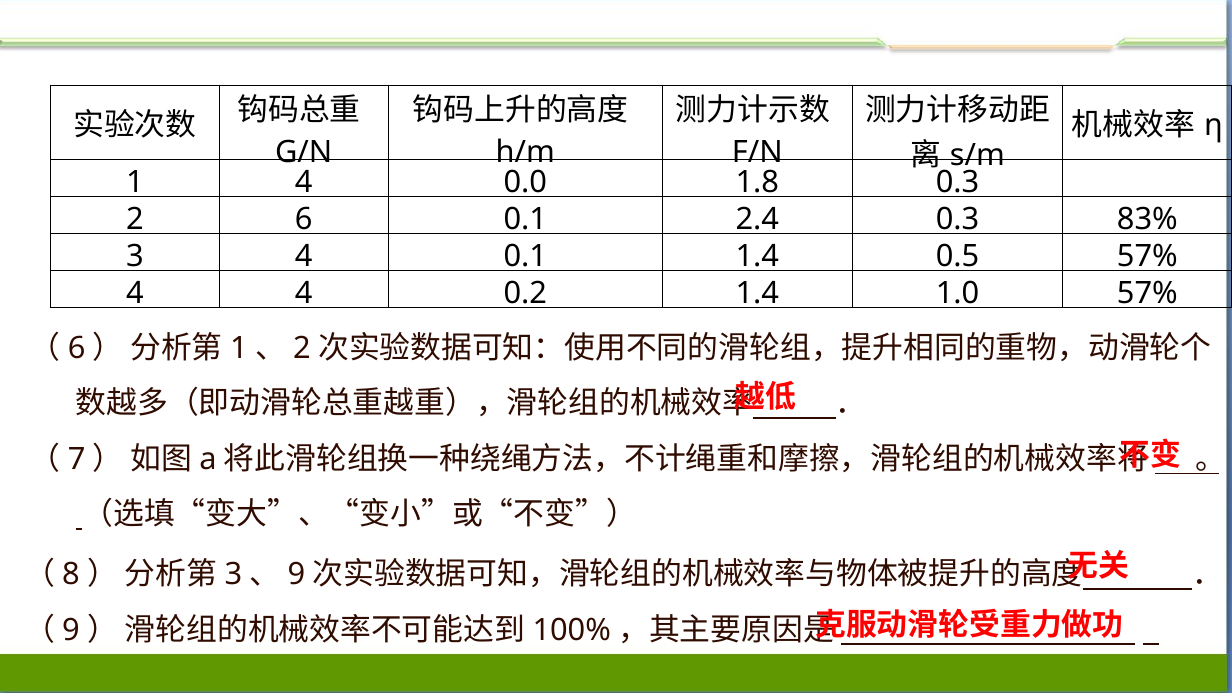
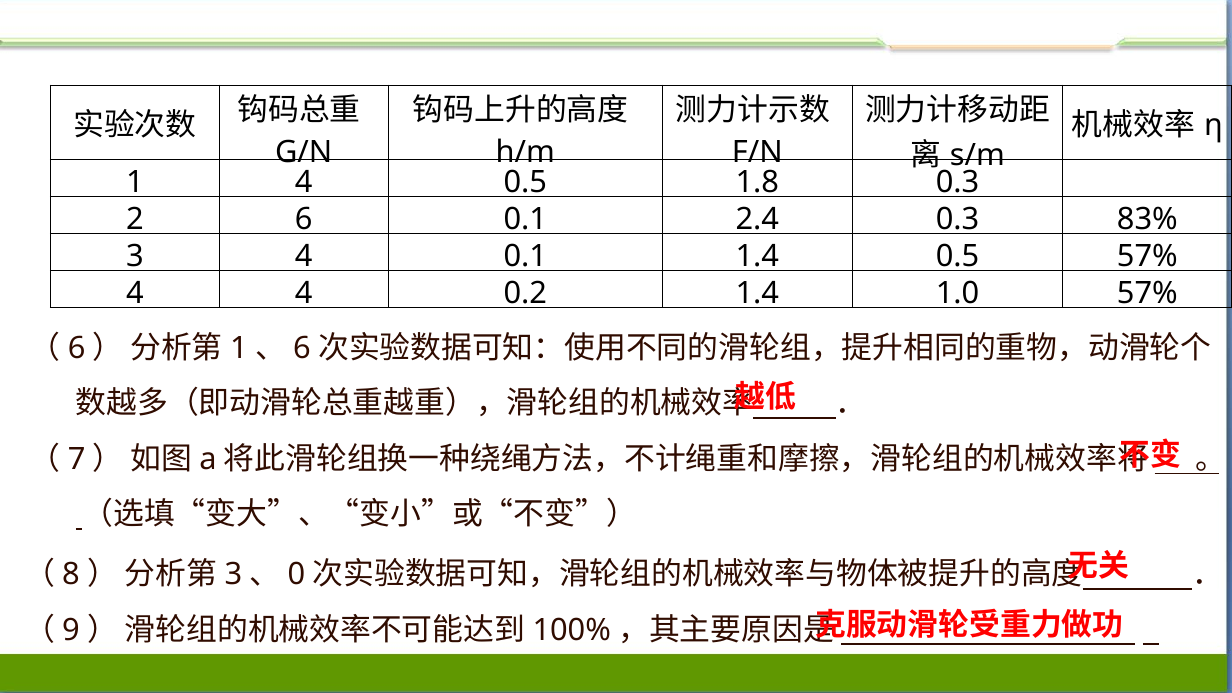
4 0.0: 0.0 -> 0.5
2 at (302, 348): 2 -> 6
9 at (297, 574): 9 -> 0
